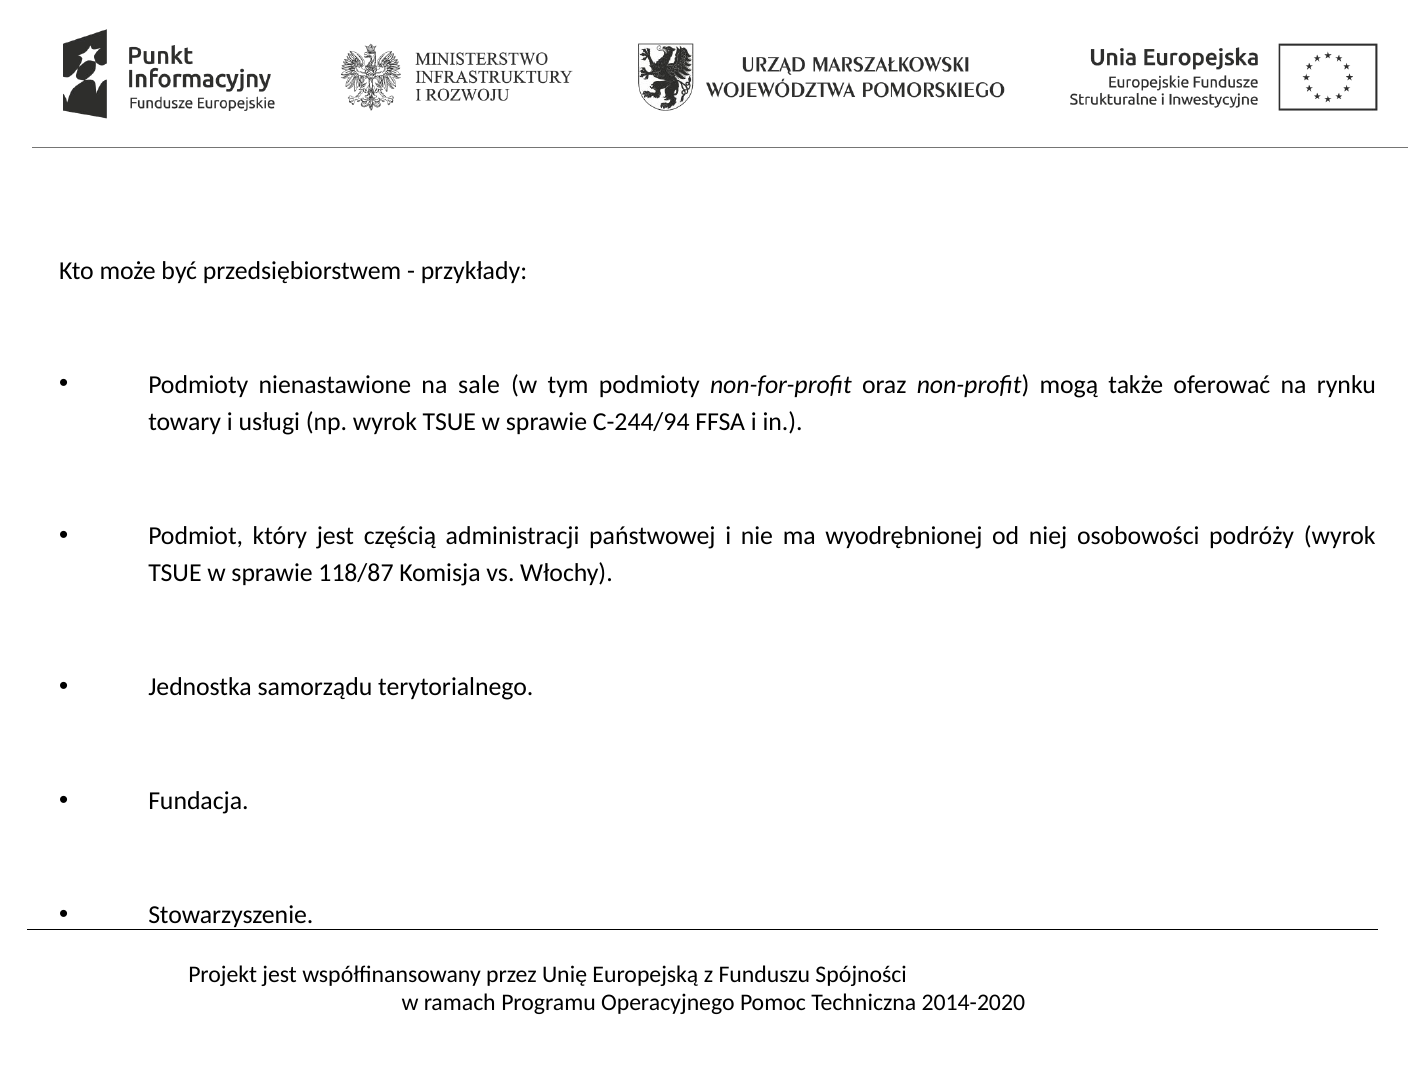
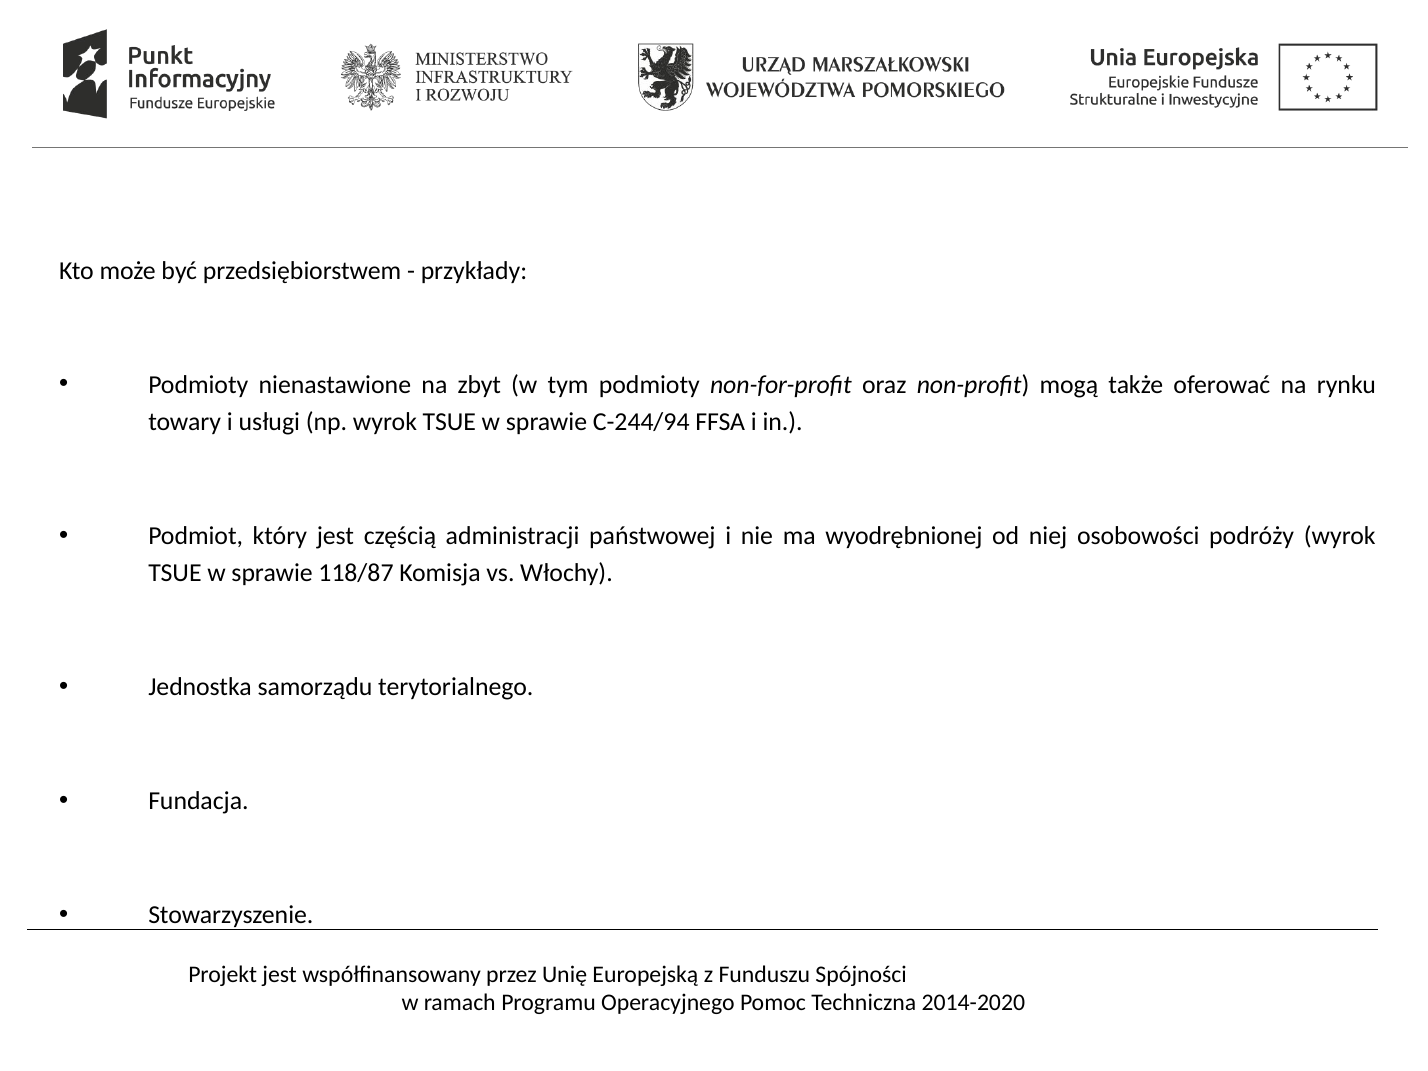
sale: sale -> zbyt
